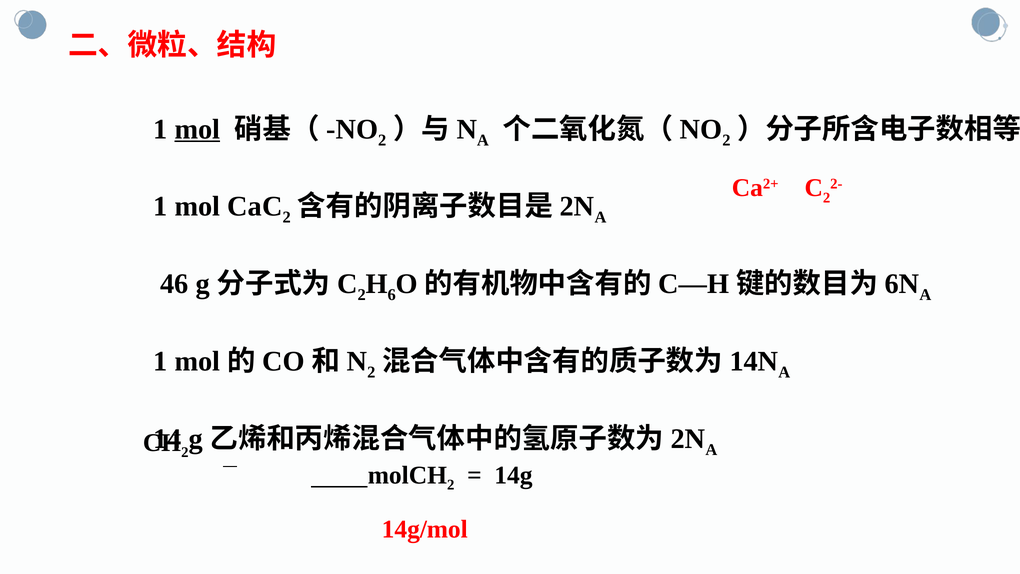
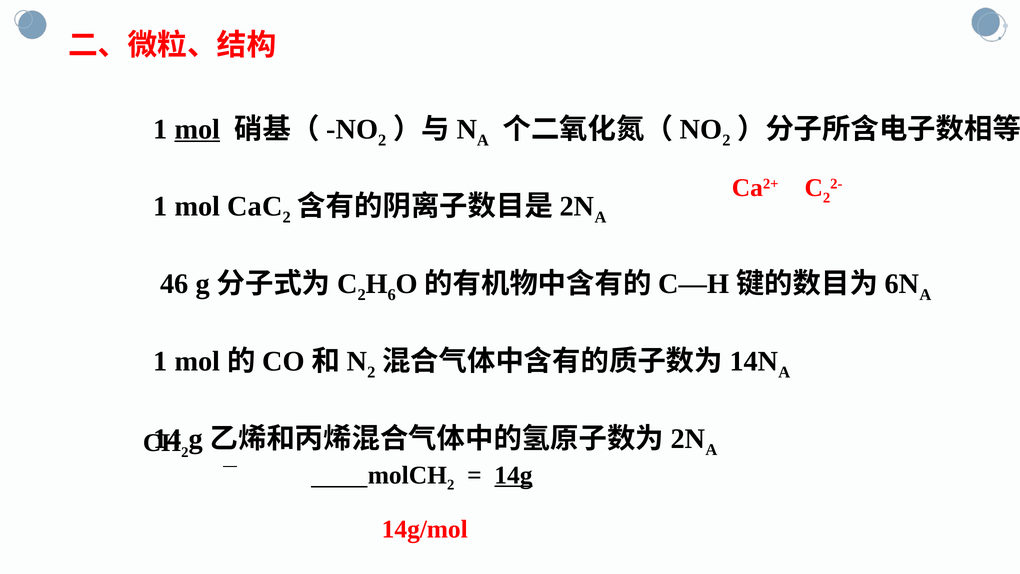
14g underline: none -> present
